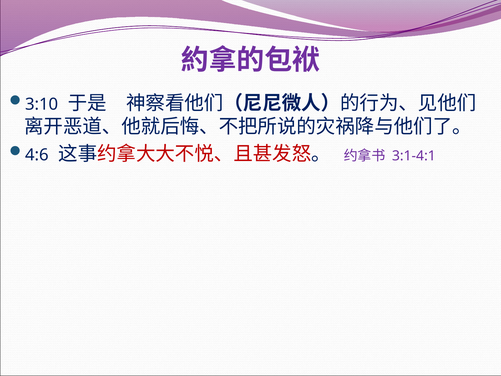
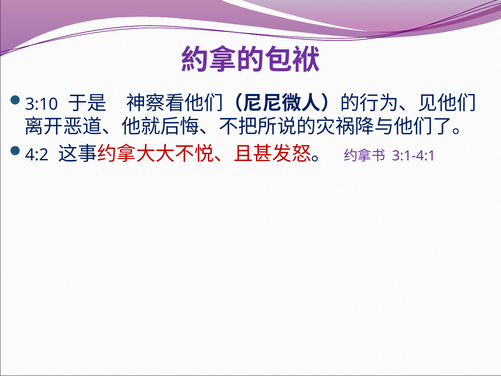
4:6: 4:6 -> 4:2
